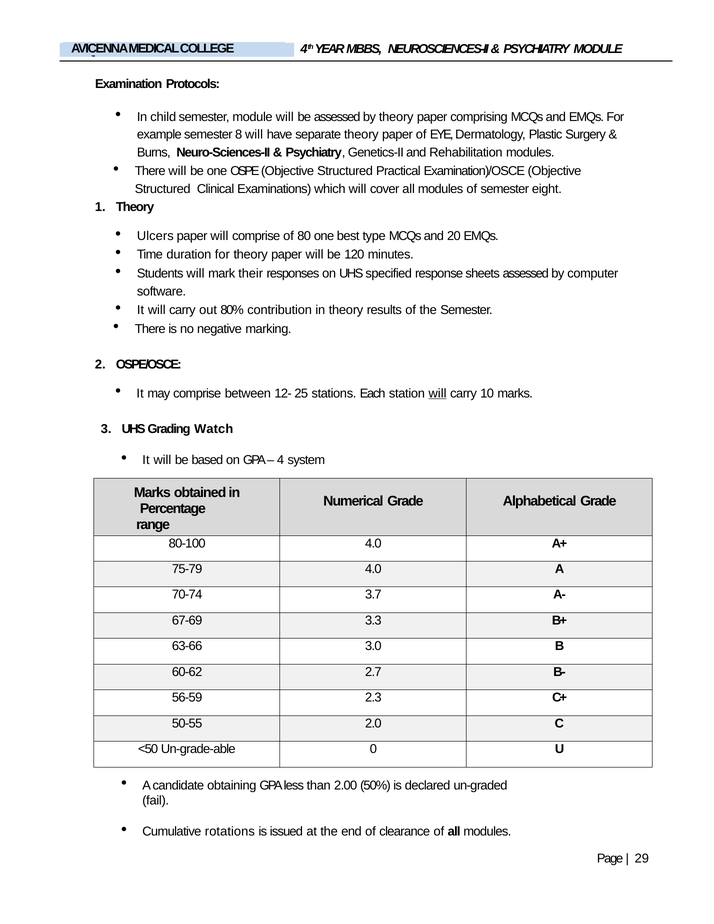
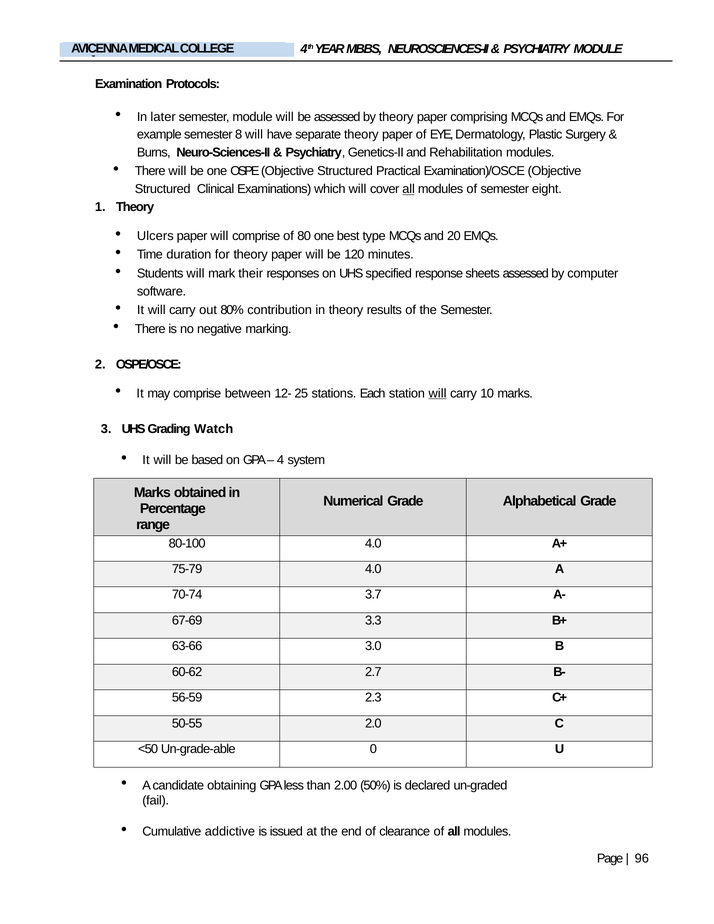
child: child -> later
all at (409, 189) underline: none -> present
rotations: rotations -> addictive
29: 29 -> 96
